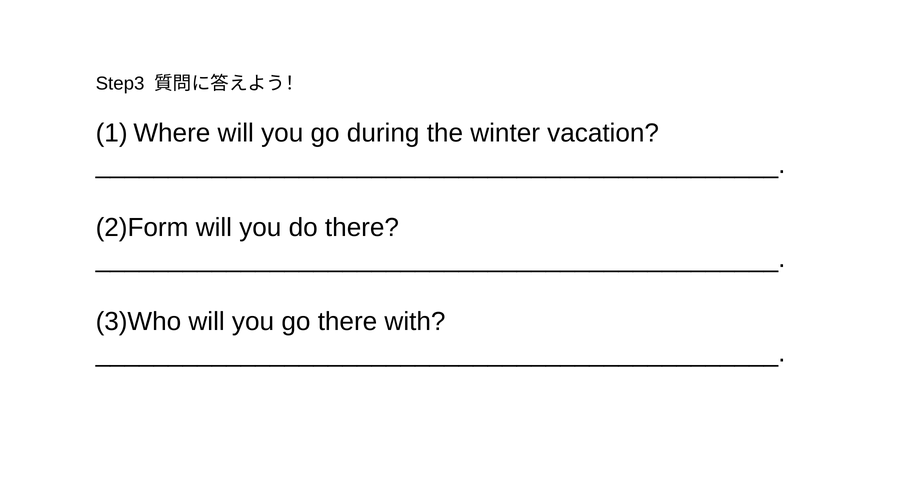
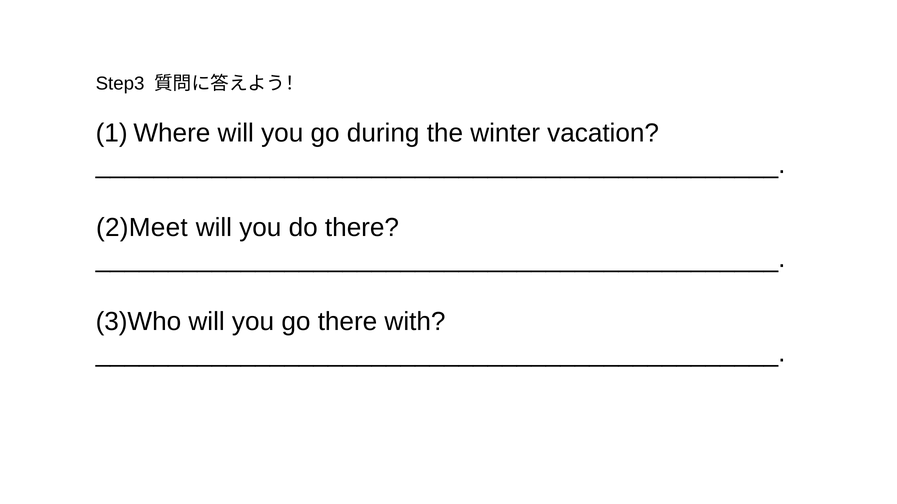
2)Form: 2)Form -> 2)Meet
